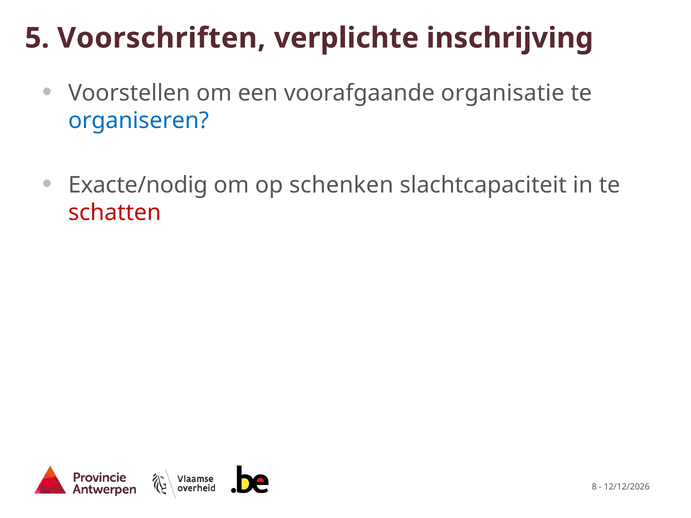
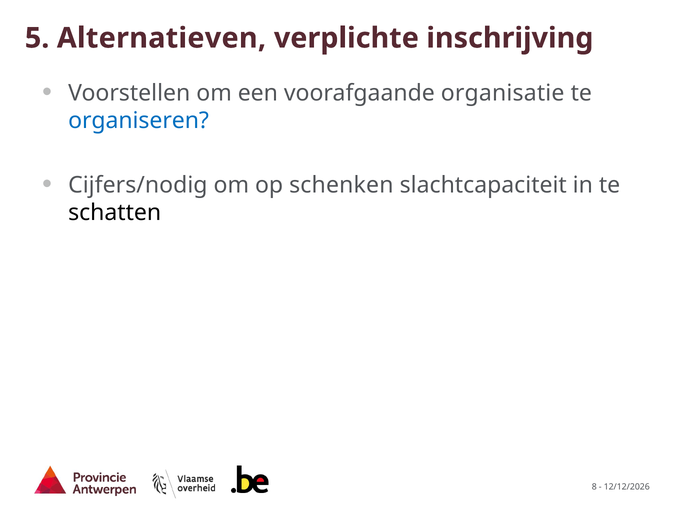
Voorschriften: Voorschriften -> Alternatieven
Exacte/nodig: Exacte/nodig -> Cijfers/nodig
schatten colour: red -> black
